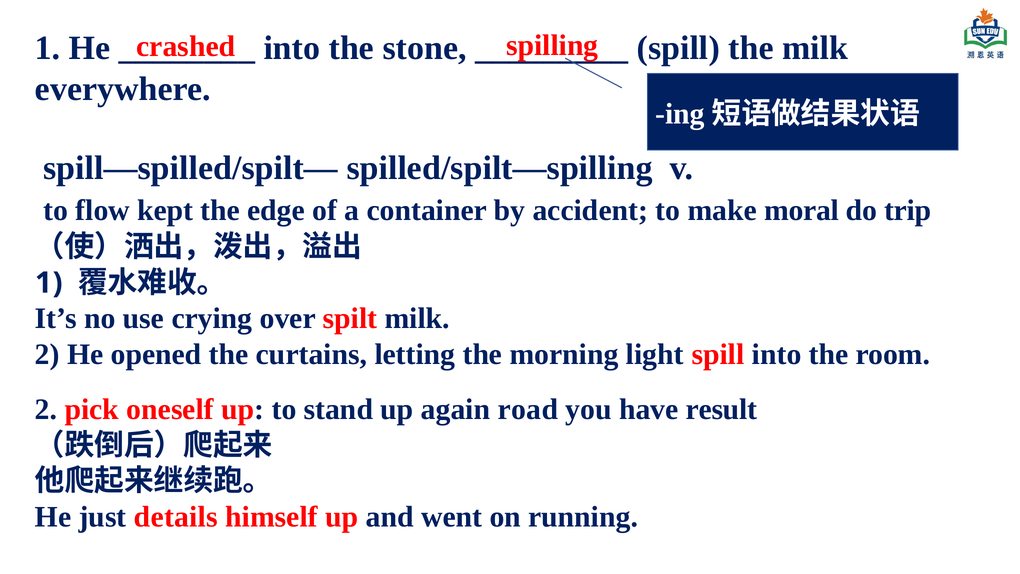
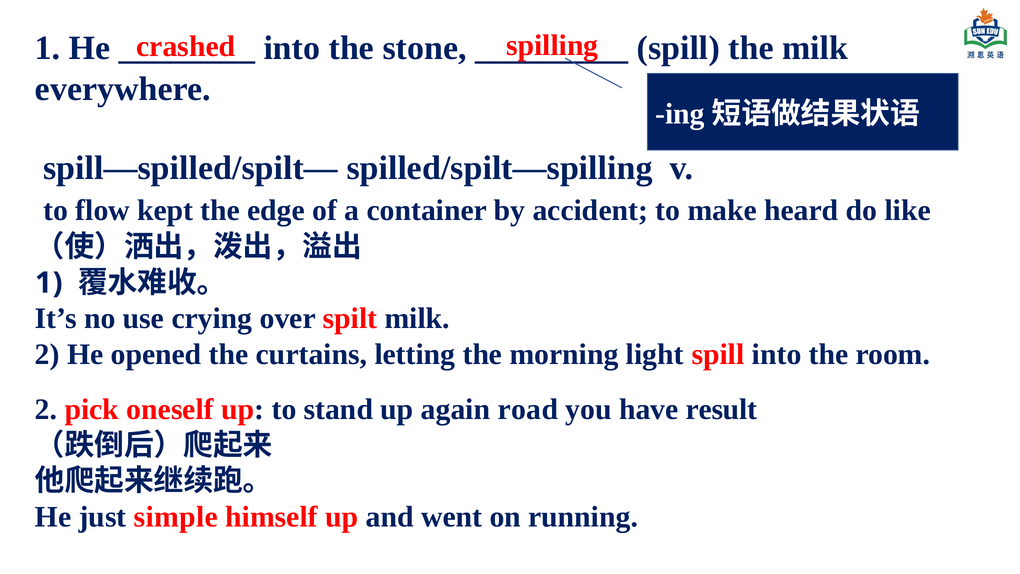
moral: moral -> heard
trip: trip -> like
details: details -> simple
